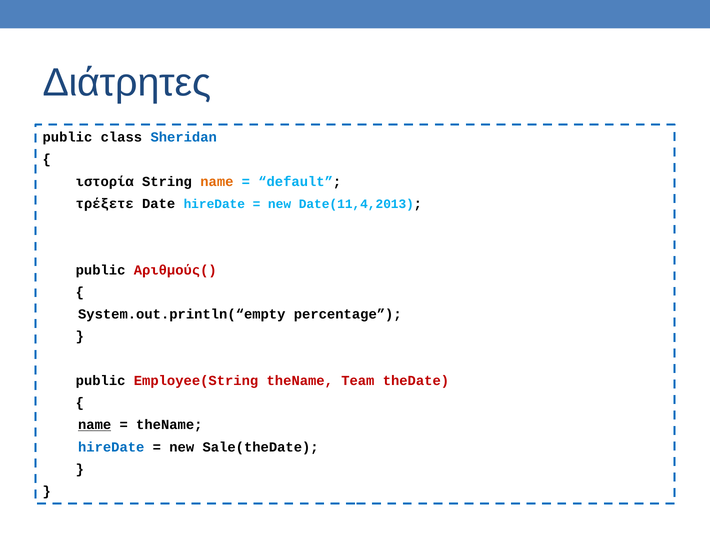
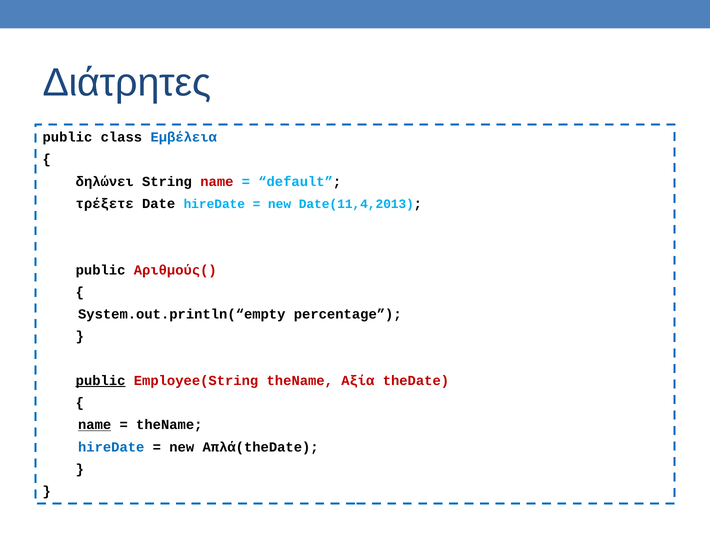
Sheridan: Sheridan -> Εμβέλεια
ιστορία: ιστορία -> δηλώνει
name at (217, 181) colour: orange -> red
public at (101, 380) underline: none -> present
Team: Team -> Αξία
Sale(theDate: Sale(theDate -> Απλά(theDate
